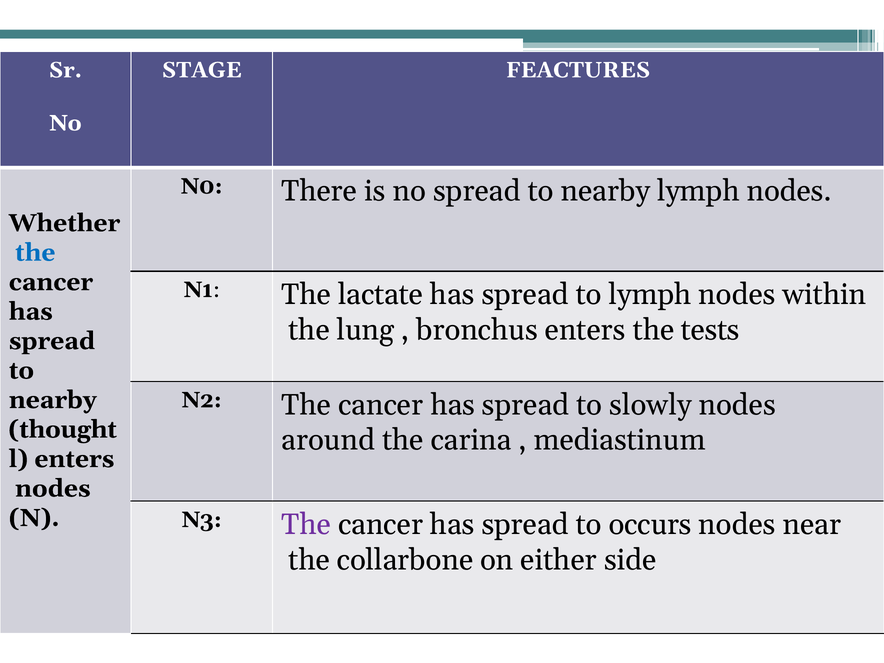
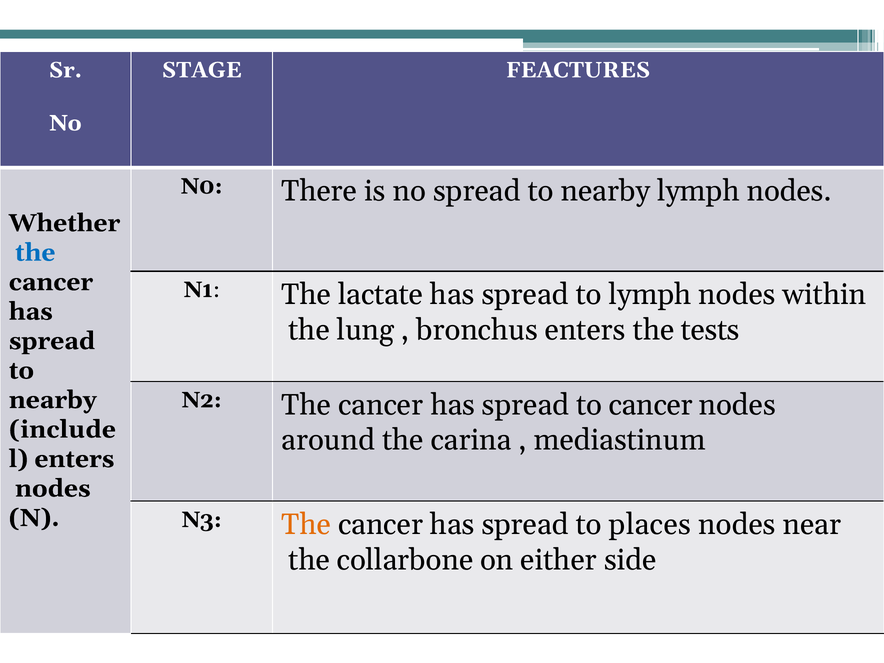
to slowly: slowly -> cancer
thought: thought -> include
The at (306, 525) colour: purple -> orange
occurs: occurs -> places
